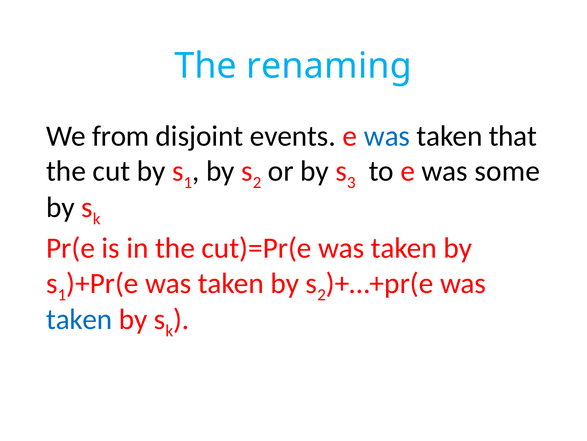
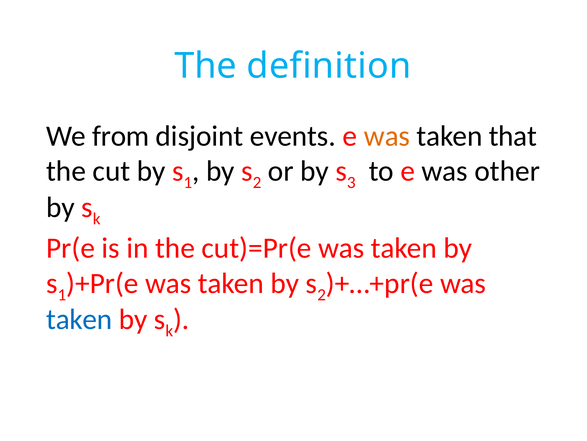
renaming: renaming -> definition
was at (387, 136) colour: blue -> orange
some: some -> other
